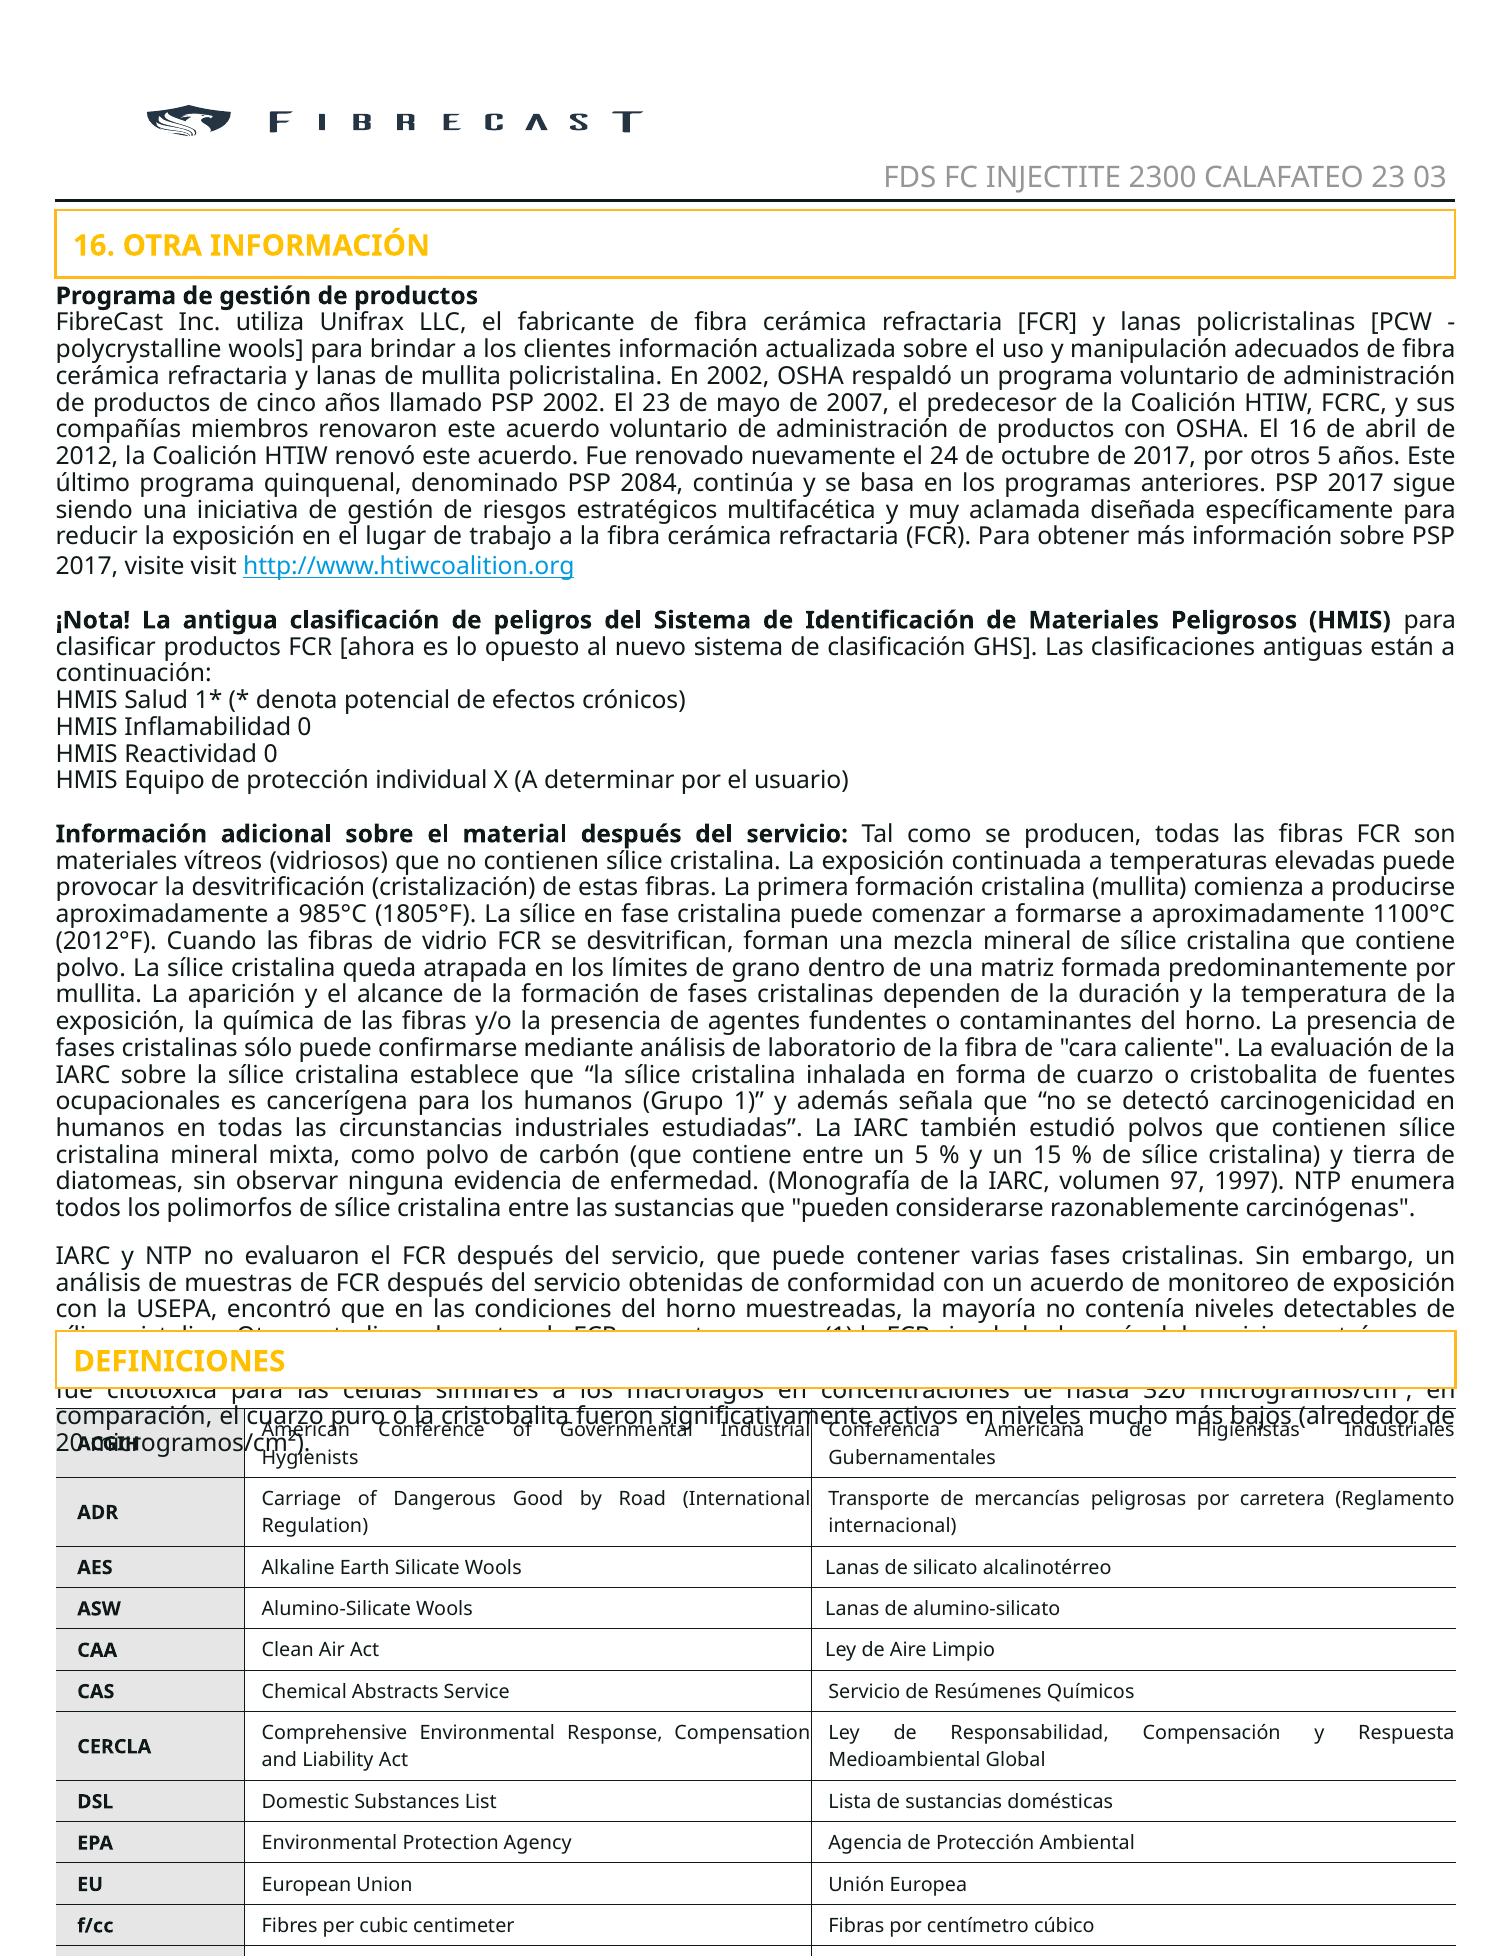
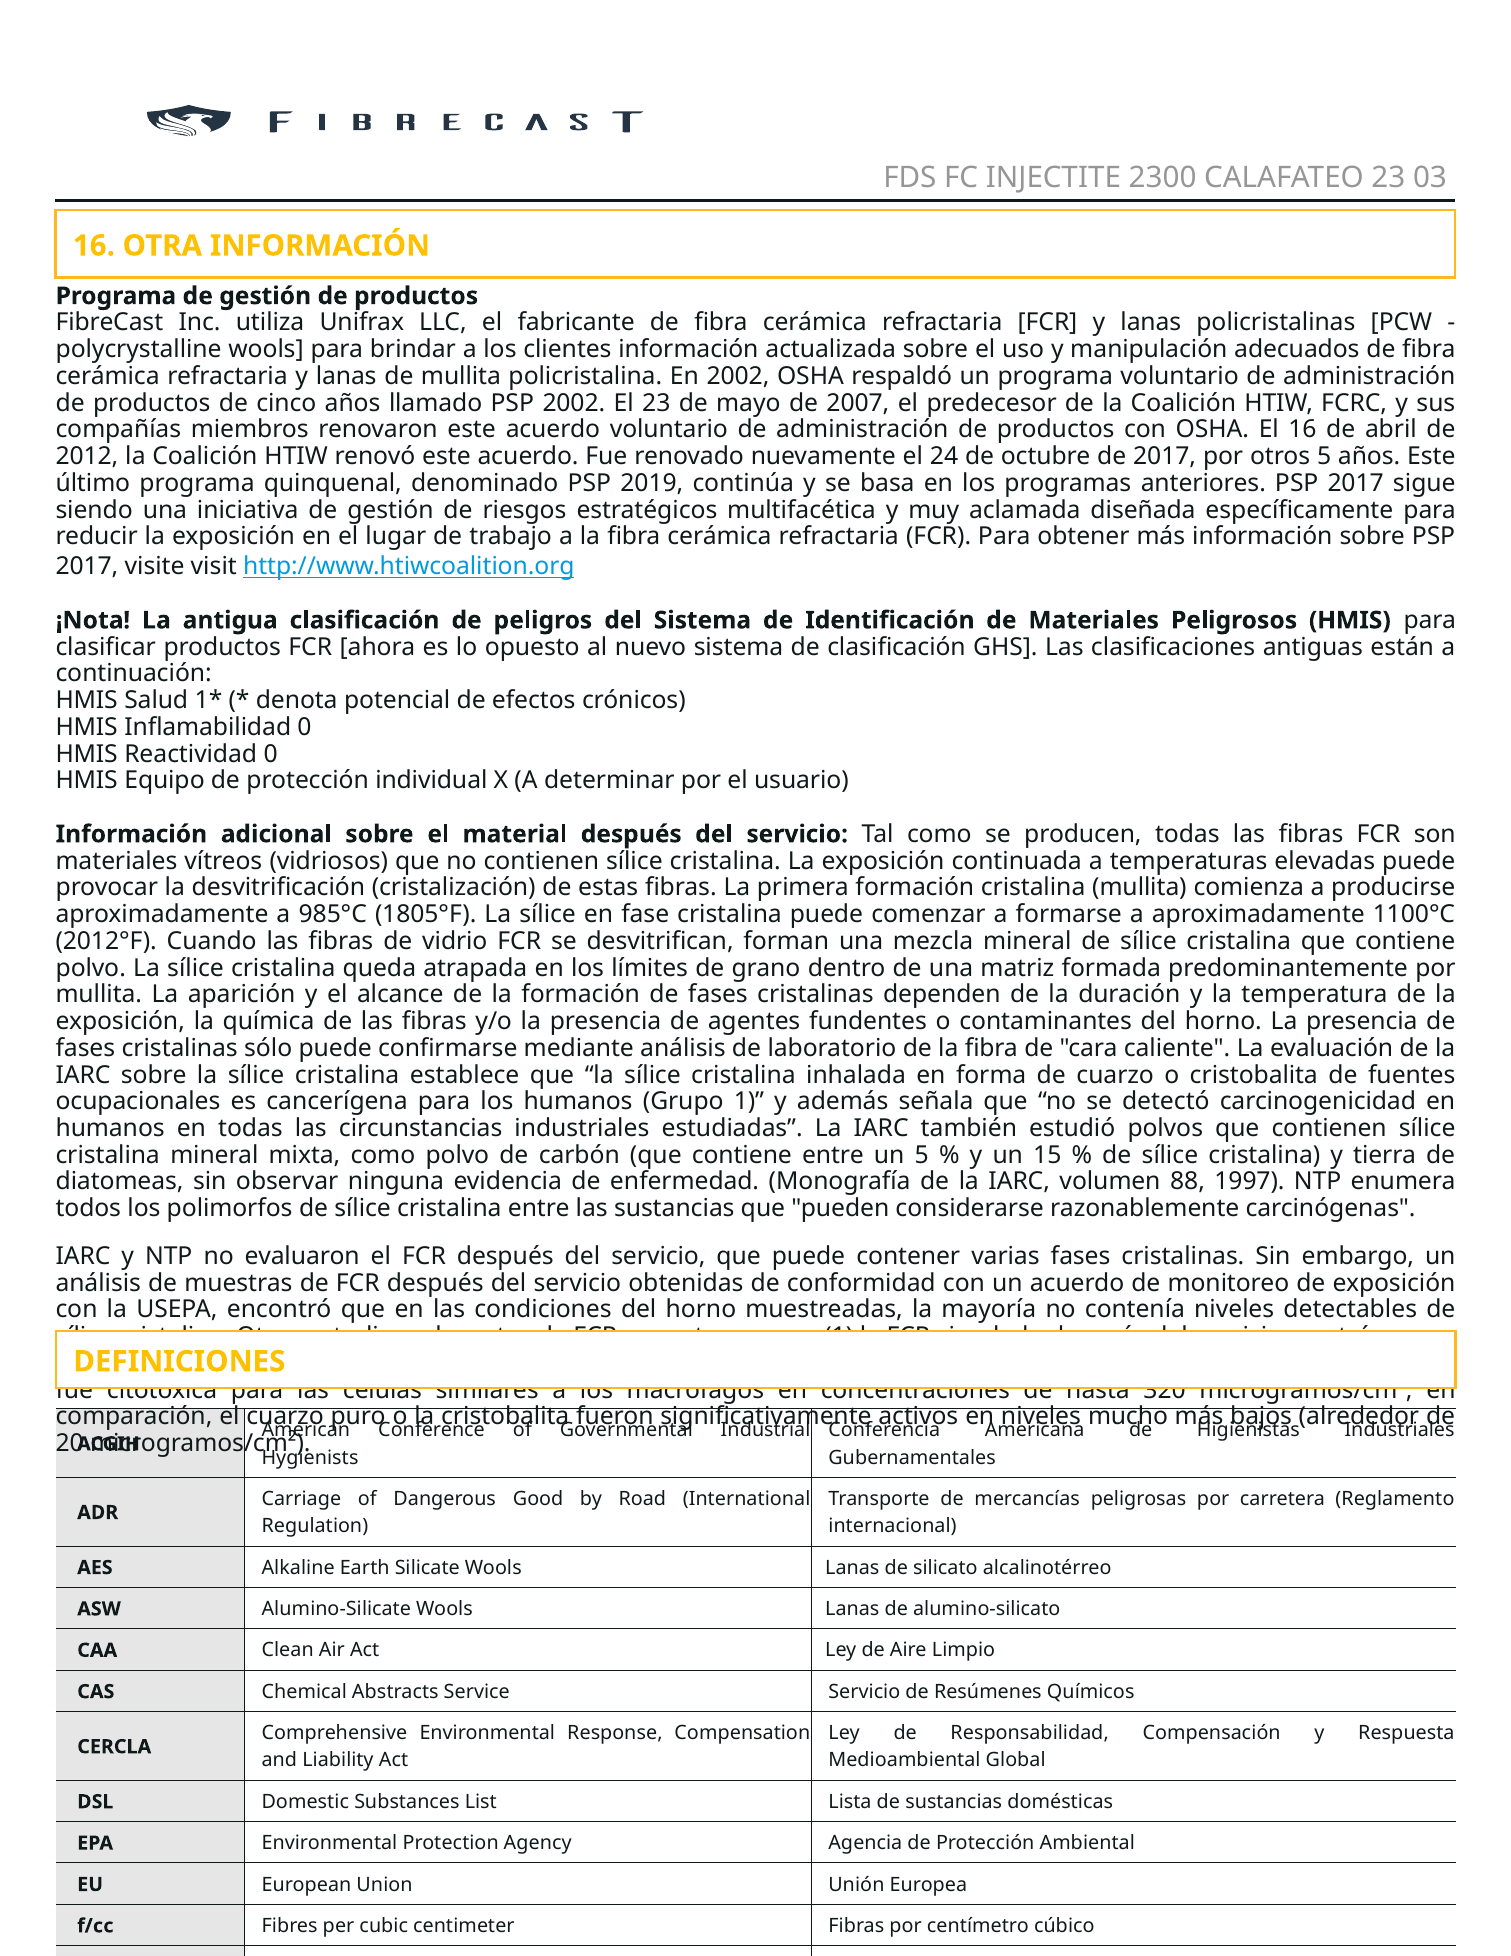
2084: 2084 -> 2019
97: 97 -> 88
